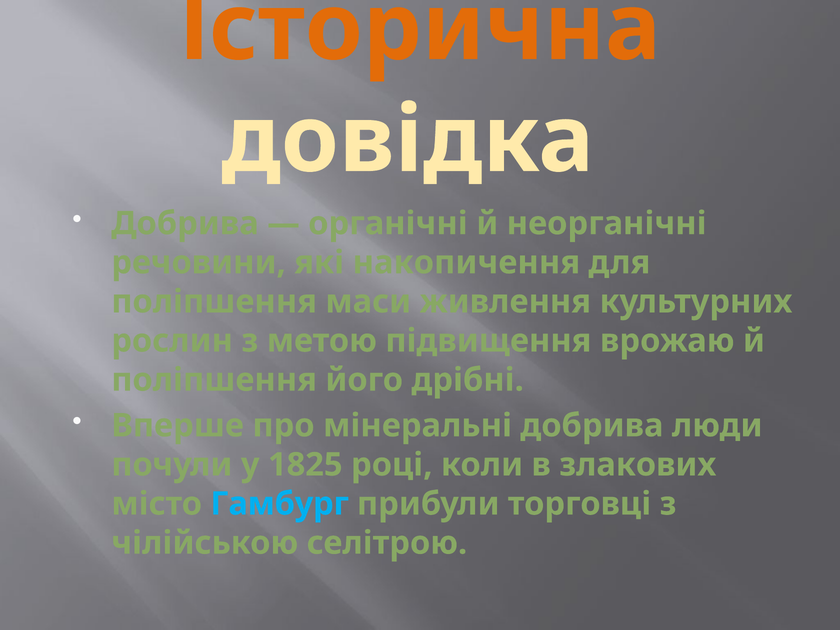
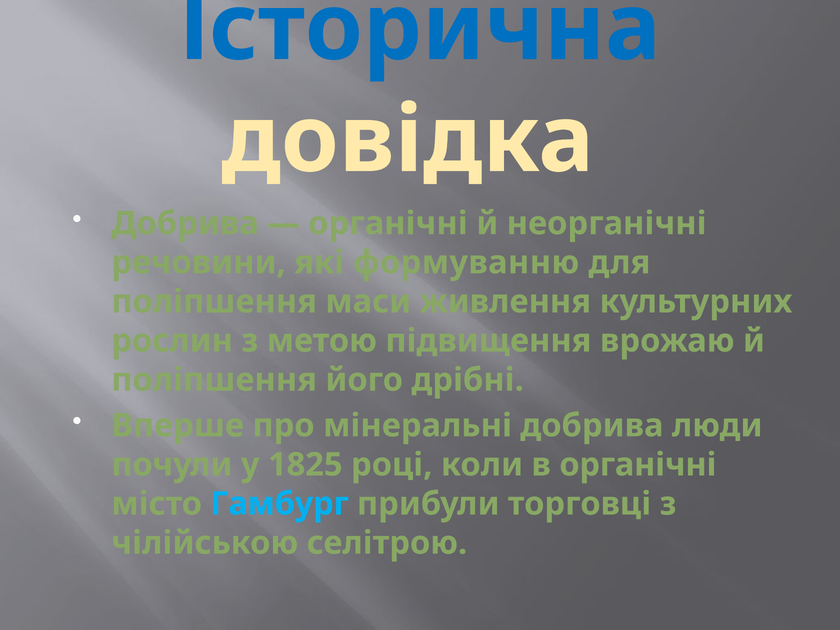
Історична colour: orange -> blue
накопичення: накопичення -> формуванню
в злакових: злакових -> органічні
